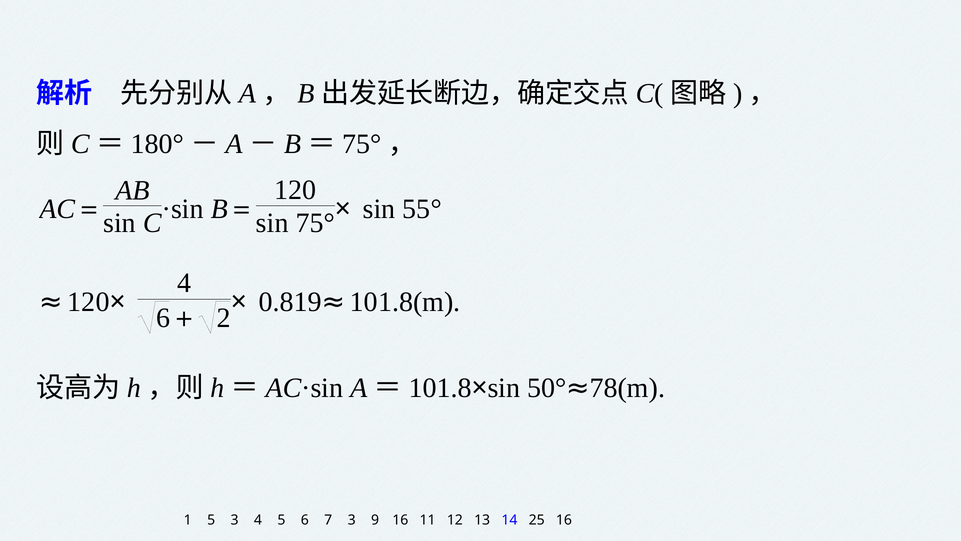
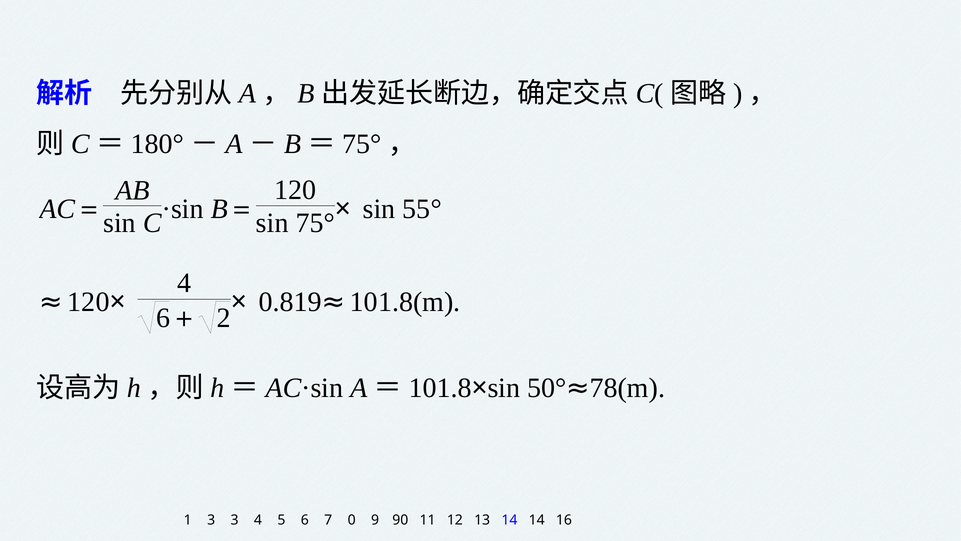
1 5: 5 -> 3
7 3: 3 -> 0
9 16: 16 -> 90
14 25: 25 -> 14
